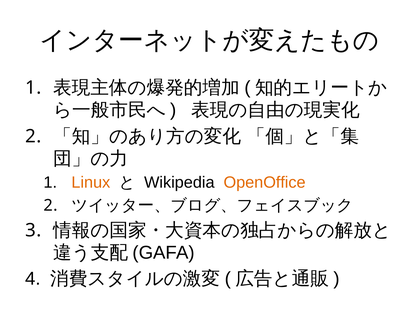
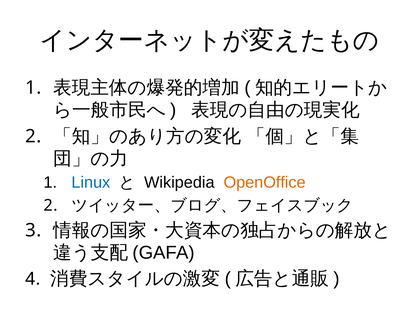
Linux colour: orange -> blue
